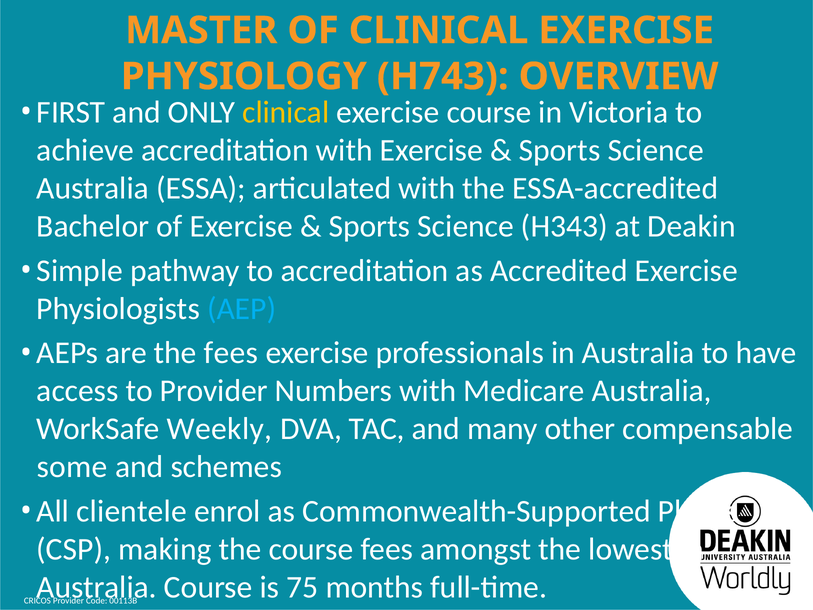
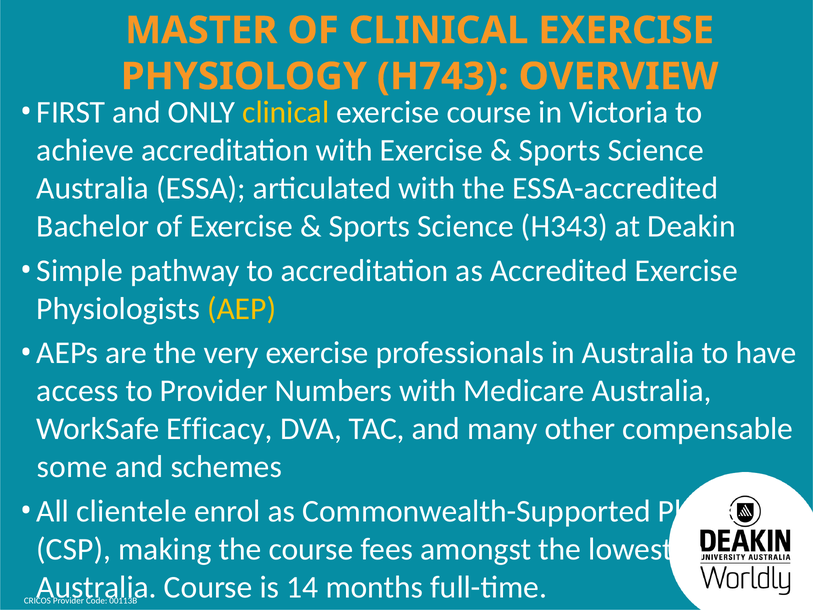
AEP colour: light blue -> yellow
the fees: fees -> very
Weekly: Weekly -> Efficacy
75: 75 -> 14
